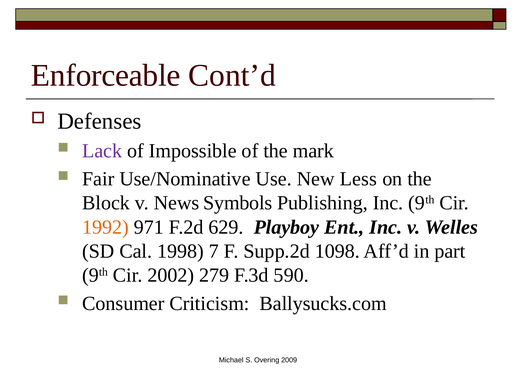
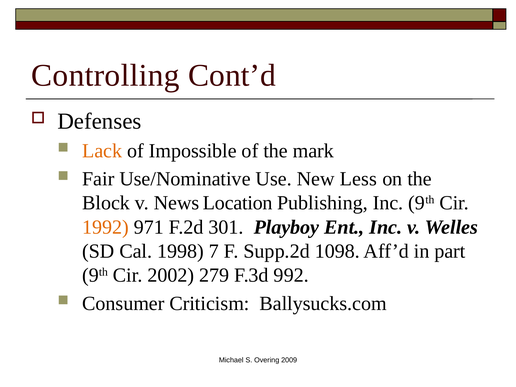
Enforceable: Enforceable -> Controlling
Lack colour: purple -> orange
Symbols: Symbols -> Location
629: 629 -> 301
590: 590 -> 992
